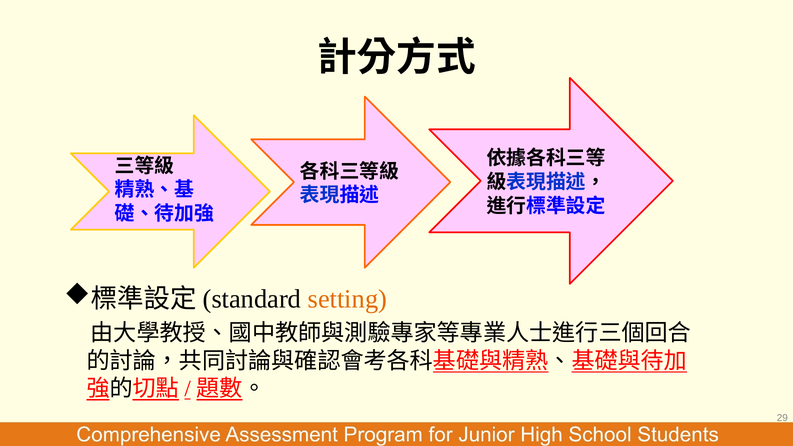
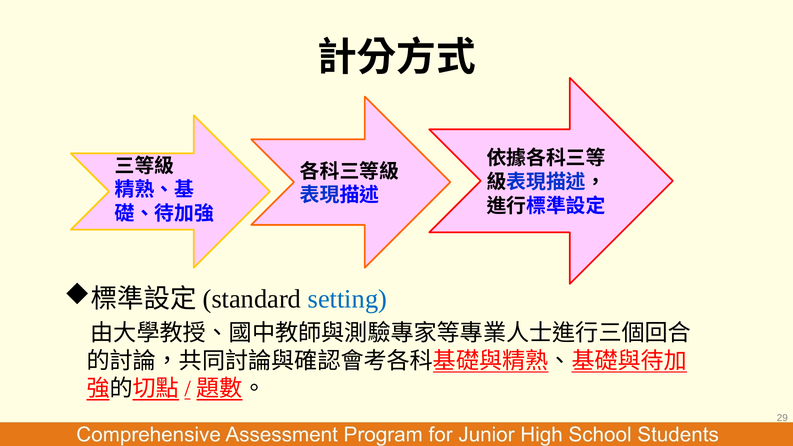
setting colour: orange -> blue
